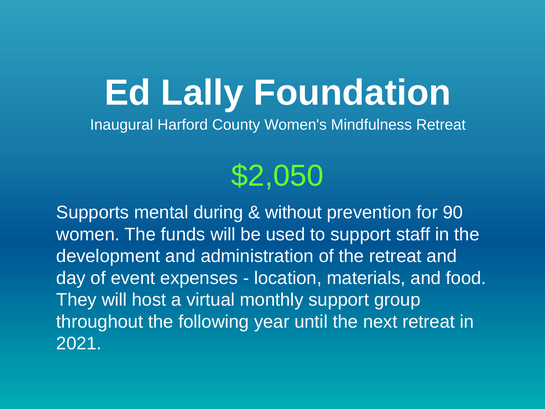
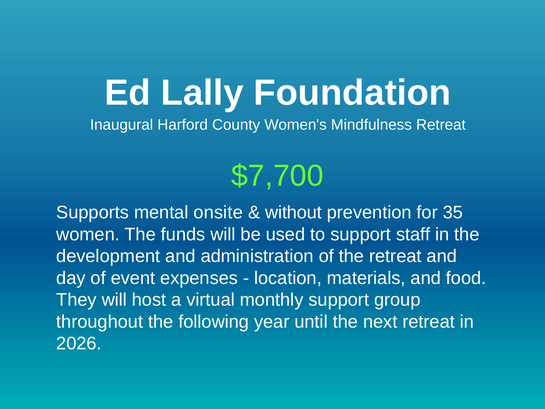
$2,050: $2,050 -> $7,700
during: during -> onsite
90: 90 -> 35
2021: 2021 -> 2026
